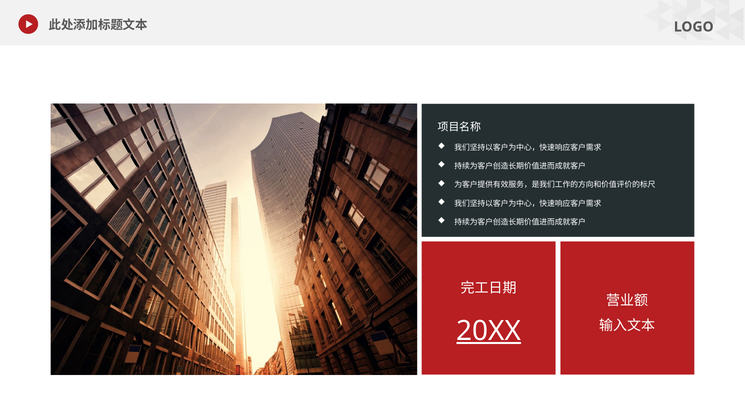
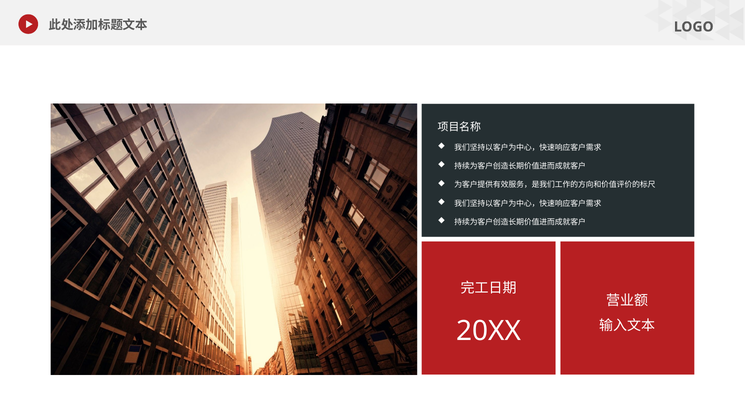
20XX underline: present -> none
